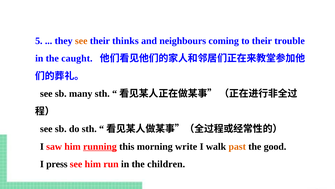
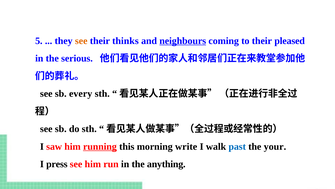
neighbours underline: none -> present
trouble: trouble -> pleased
caught: caught -> serious
many: many -> every
past colour: orange -> blue
good: good -> your
children: children -> anything
